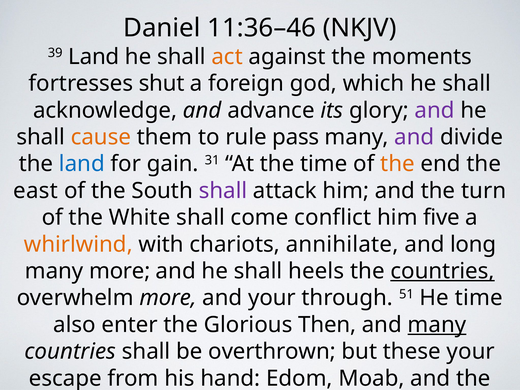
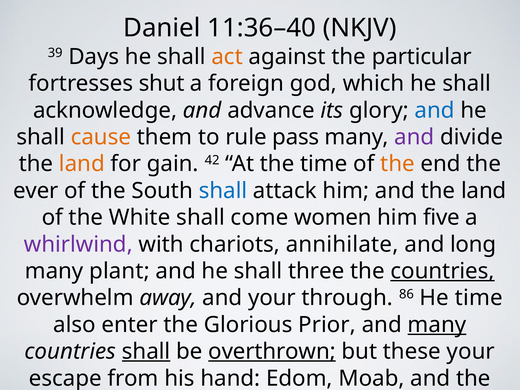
11:36–46: 11:36–46 -> 11:36–40
39 Land: Land -> Days
moments: moments -> particular
and at (435, 110) colour: purple -> blue
land at (82, 164) colour: blue -> orange
31: 31 -> 42
east: east -> ever
shall at (223, 191) colour: purple -> blue
and the turn: turn -> land
conflict: conflict -> women
whirlwind colour: orange -> purple
many more: more -> plant
heels: heels -> three
overwhelm more: more -> away
51: 51 -> 86
Then: Then -> Prior
shall at (146, 352) underline: none -> present
overthrown underline: none -> present
